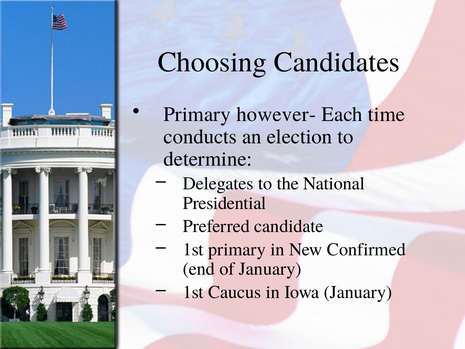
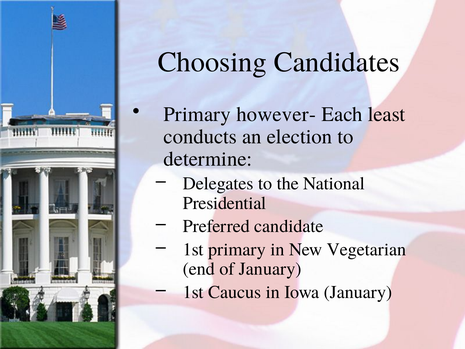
time: time -> least
Confirmed: Confirmed -> Vegetarian
